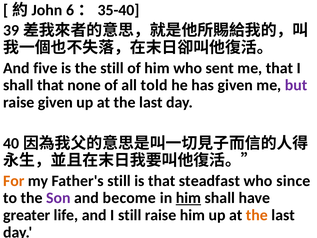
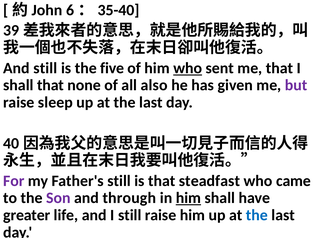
And five: five -> still
the still: still -> five
who at (188, 68) underline: none -> present
told: told -> also
raise given: given -> sleep
For colour: orange -> purple
since: since -> came
become: become -> through
the at (257, 215) colour: orange -> blue
